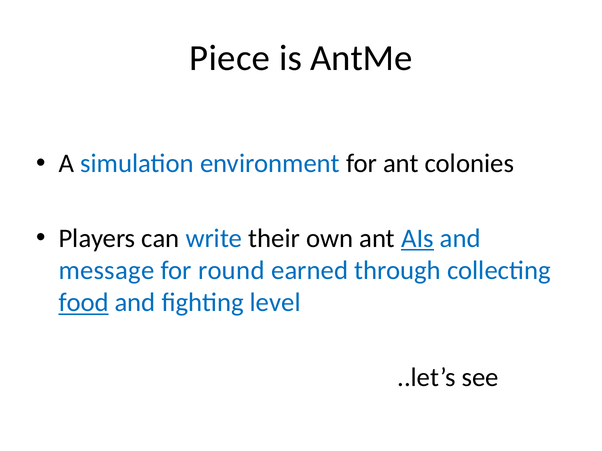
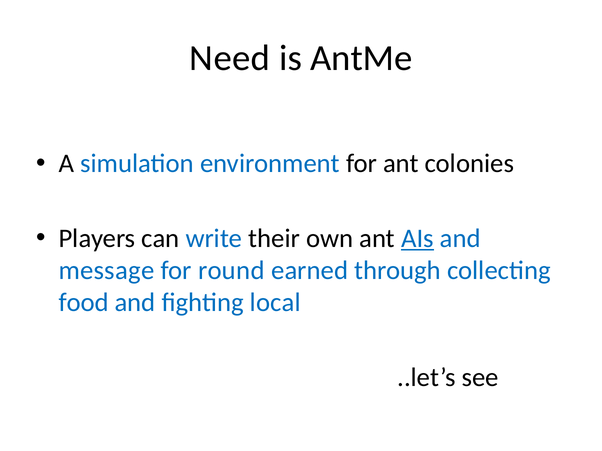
Piece: Piece -> Need
food underline: present -> none
level: level -> local
